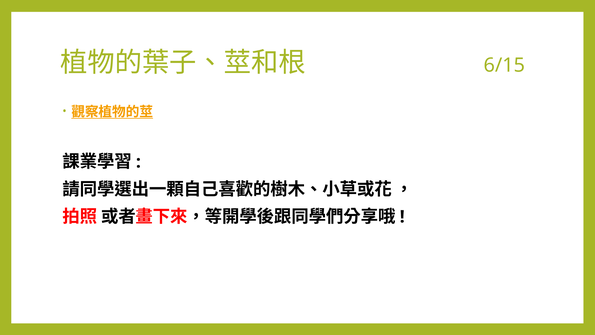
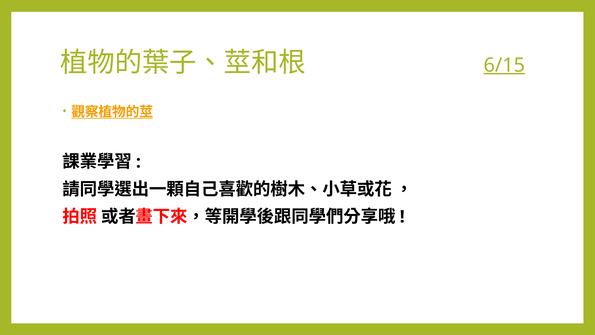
6/15 underline: none -> present
